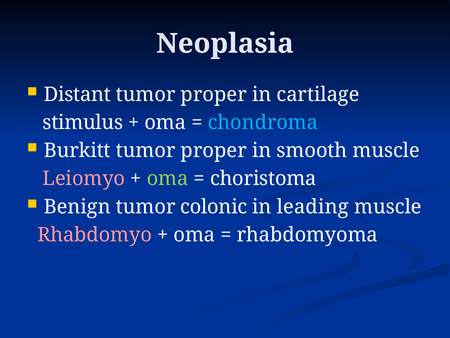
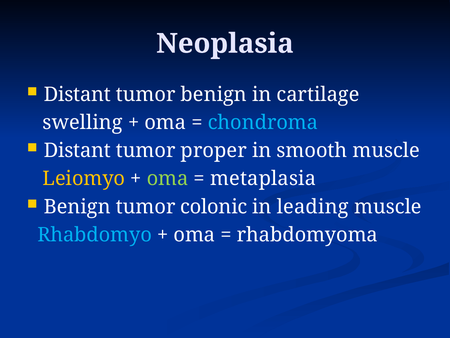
proper at (214, 94): proper -> benign
stimulus: stimulus -> swelling
Burkitt at (77, 150): Burkitt -> Distant
Leiomyo colour: pink -> yellow
choristoma: choristoma -> metaplasia
Rhabdomyo colour: pink -> light blue
